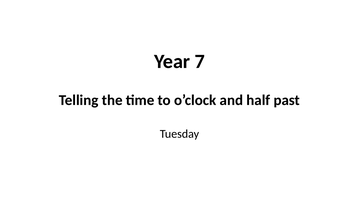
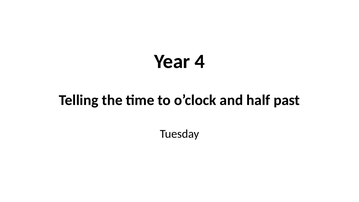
7: 7 -> 4
